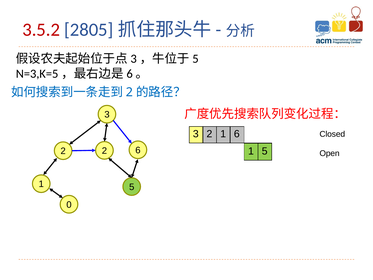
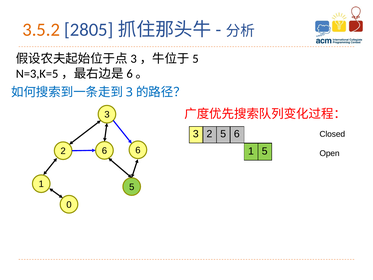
3.5.2 colour: red -> orange
2 at (130, 92): 2 -> 3
2 1: 1 -> 5
2 2: 2 -> 6
